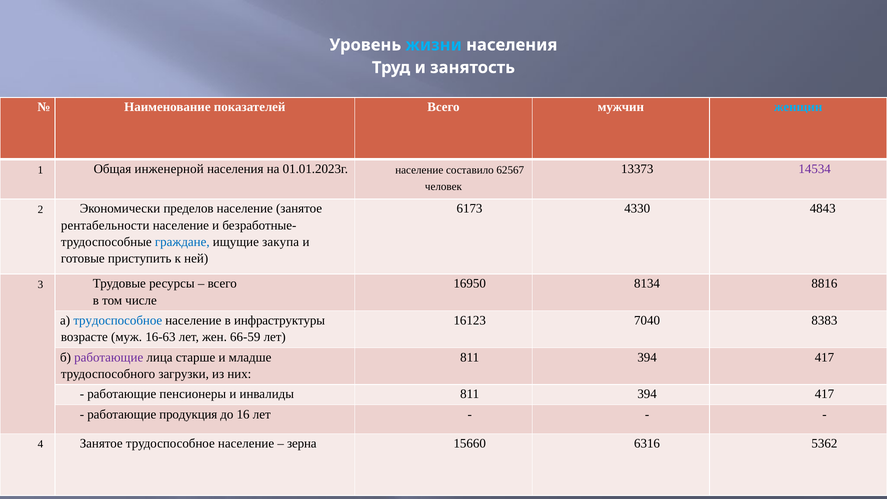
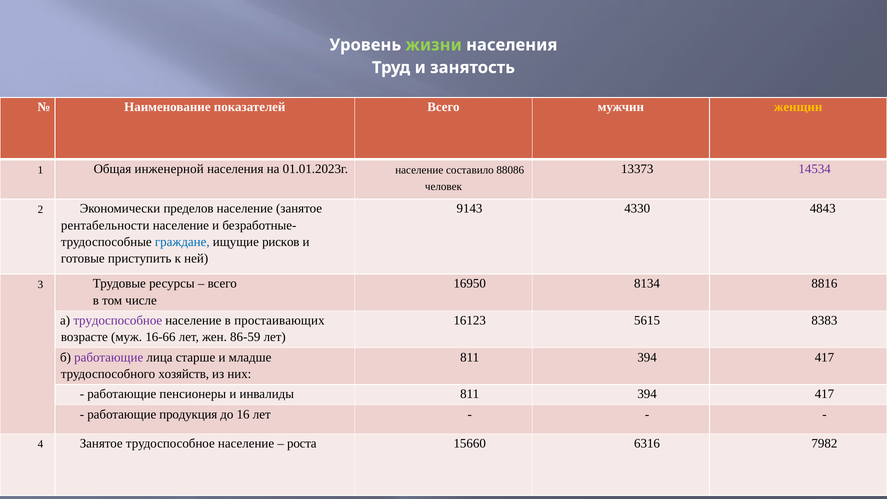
жизни colour: light blue -> light green
женщин colour: light blue -> yellow
62567: 62567 -> 88086
6173: 6173 -> 9143
закупа: закупа -> рисков
трудоспособное at (118, 320) colour: blue -> purple
инфраструктуры: инфраструктуры -> простаивающих
7040: 7040 -> 5615
16-63: 16-63 -> 16-66
66-59: 66-59 -> 86-59
загрузки: загрузки -> хозяйств
зерна: зерна -> роста
5362: 5362 -> 7982
